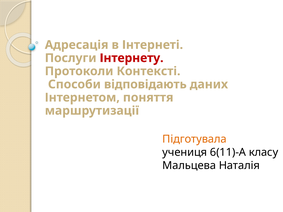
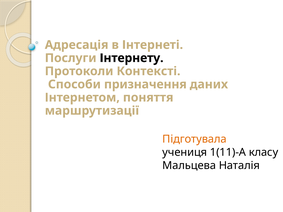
Інтернету colour: red -> black
відповідають: відповідають -> призначення
6(11)-А: 6(11)-А -> 1(11)-А
